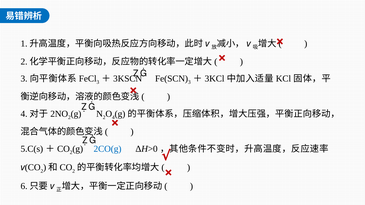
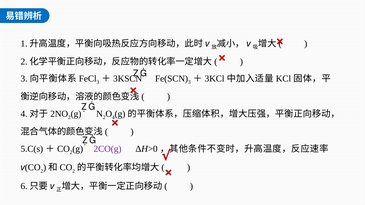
2CO(g colour: blue -> purple
